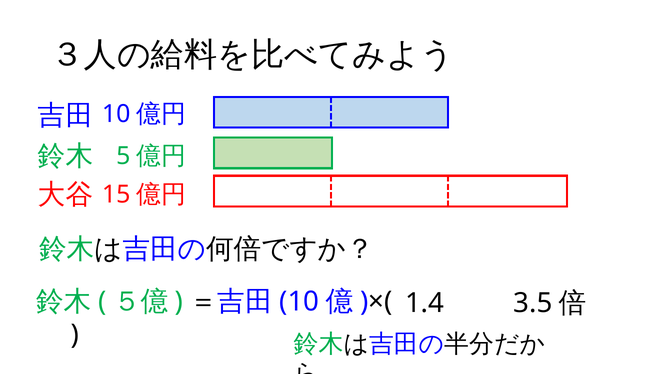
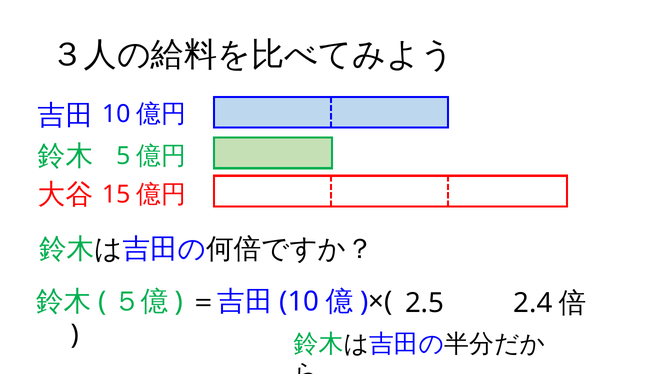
1.4: 1.4 -> 2.5
3.5: 3.5 -> 2.4
